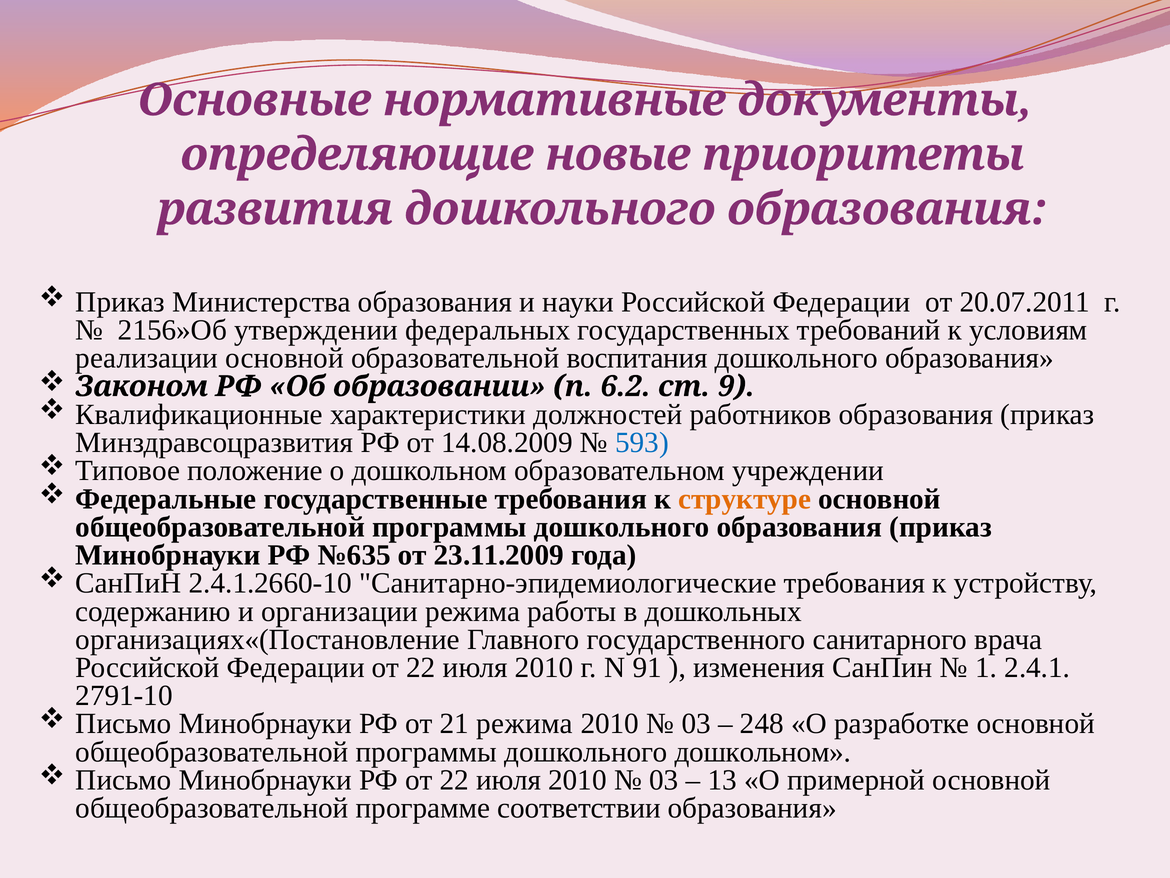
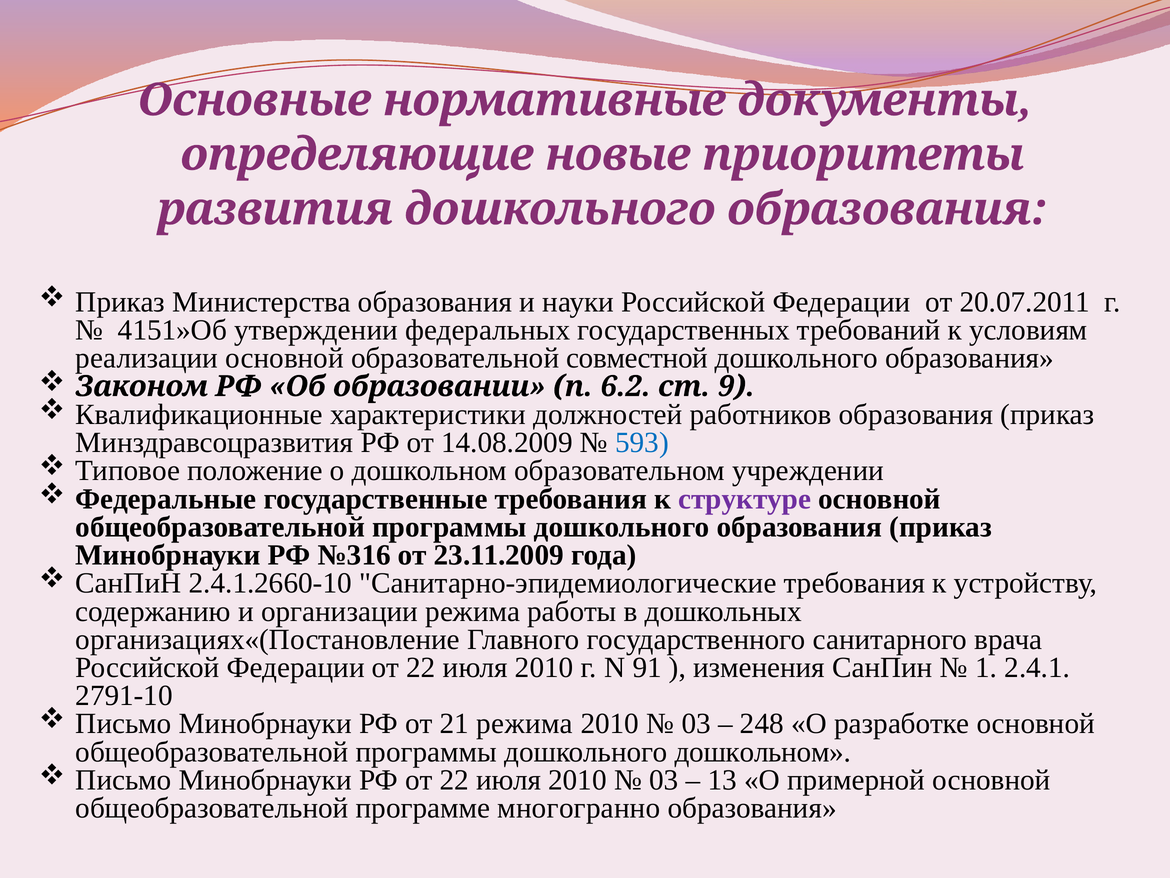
2156»Об: 2156»Об -> 4151»Об
воспитания: воспитания -> совместной
структуре colour: orange -> purple
№635: №635 -> №316
соответствии: соответствии -> многогранно
